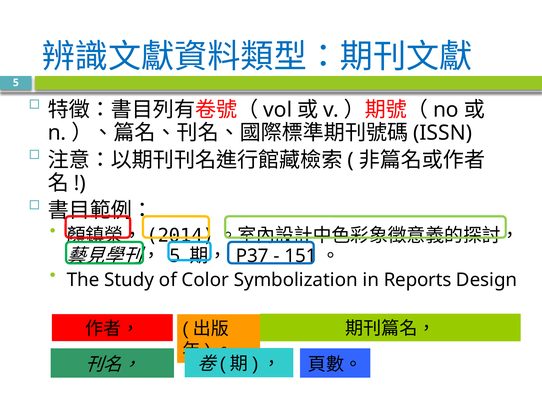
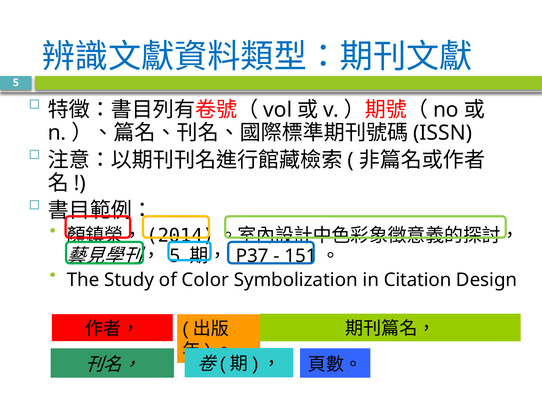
Reports: Reports -> Citation
